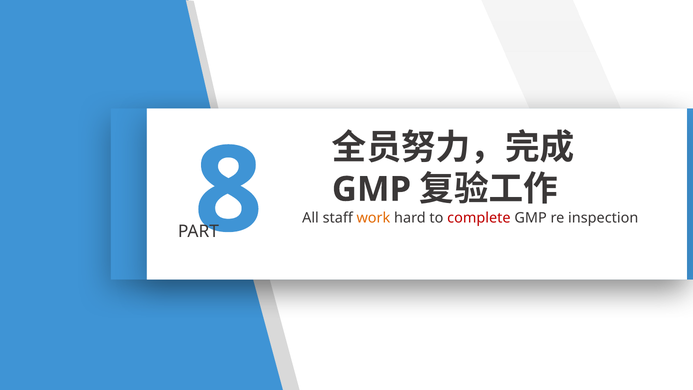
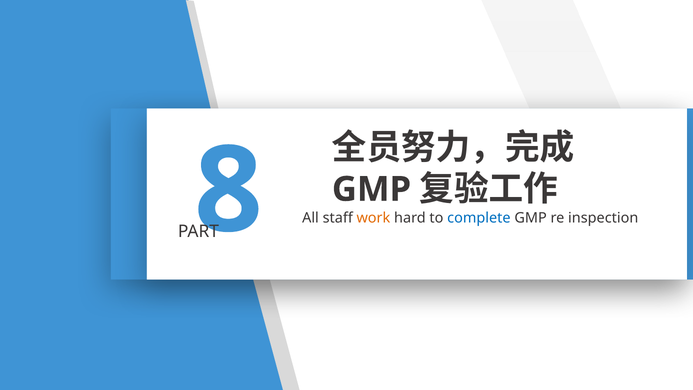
complete colour: red -> blue
